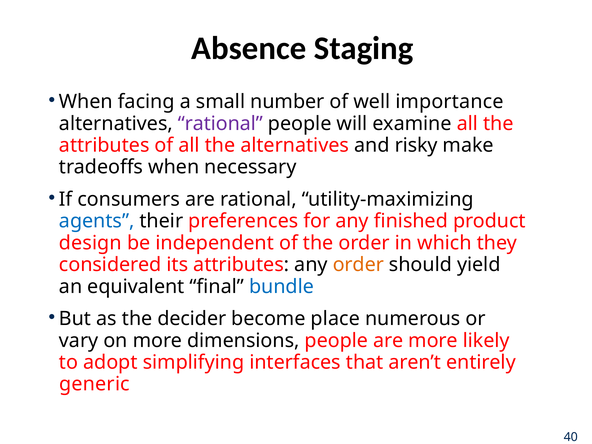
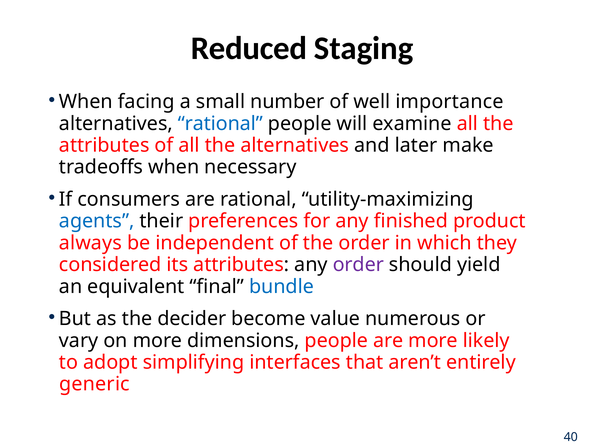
Absence: Absence -> Reduced
rational at (220, 124) colour: purple -> blue
risky: risky -> later
design: design -> always
order at (358, 265) colour: orange -> purple
place: place -> value
